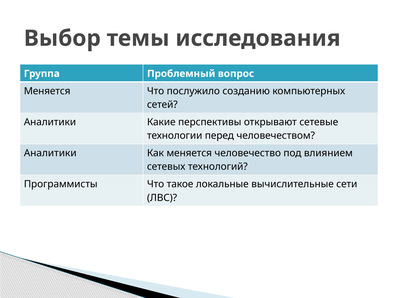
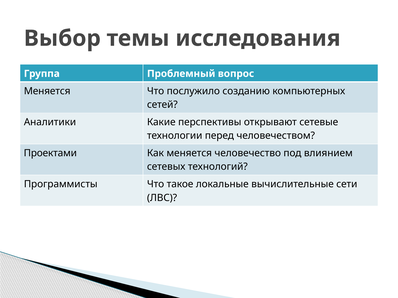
Аналитики at (50, 153): Аналитики -> Проектами
